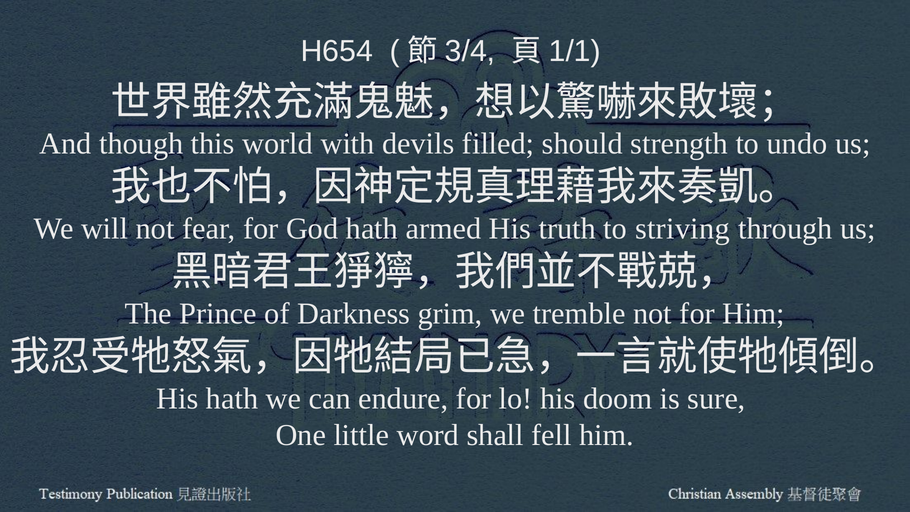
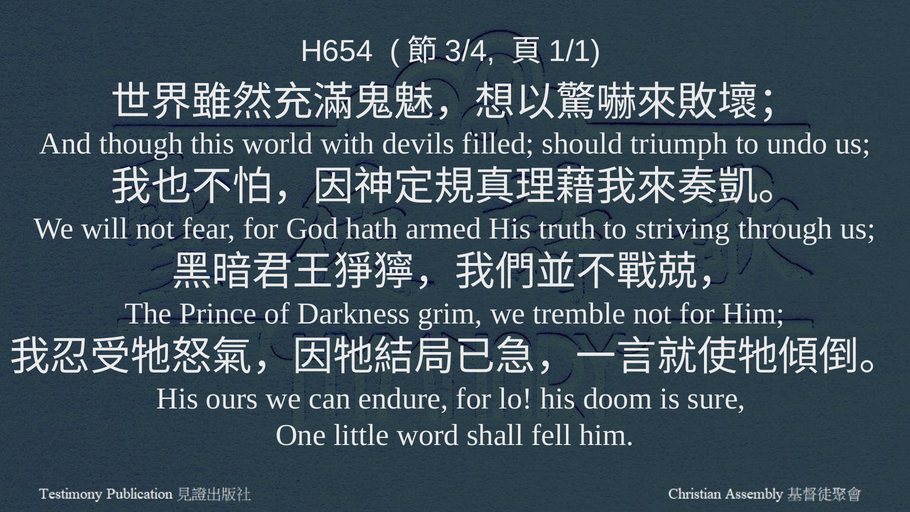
strength: strength -> triumph
His hath: hath -> ours
